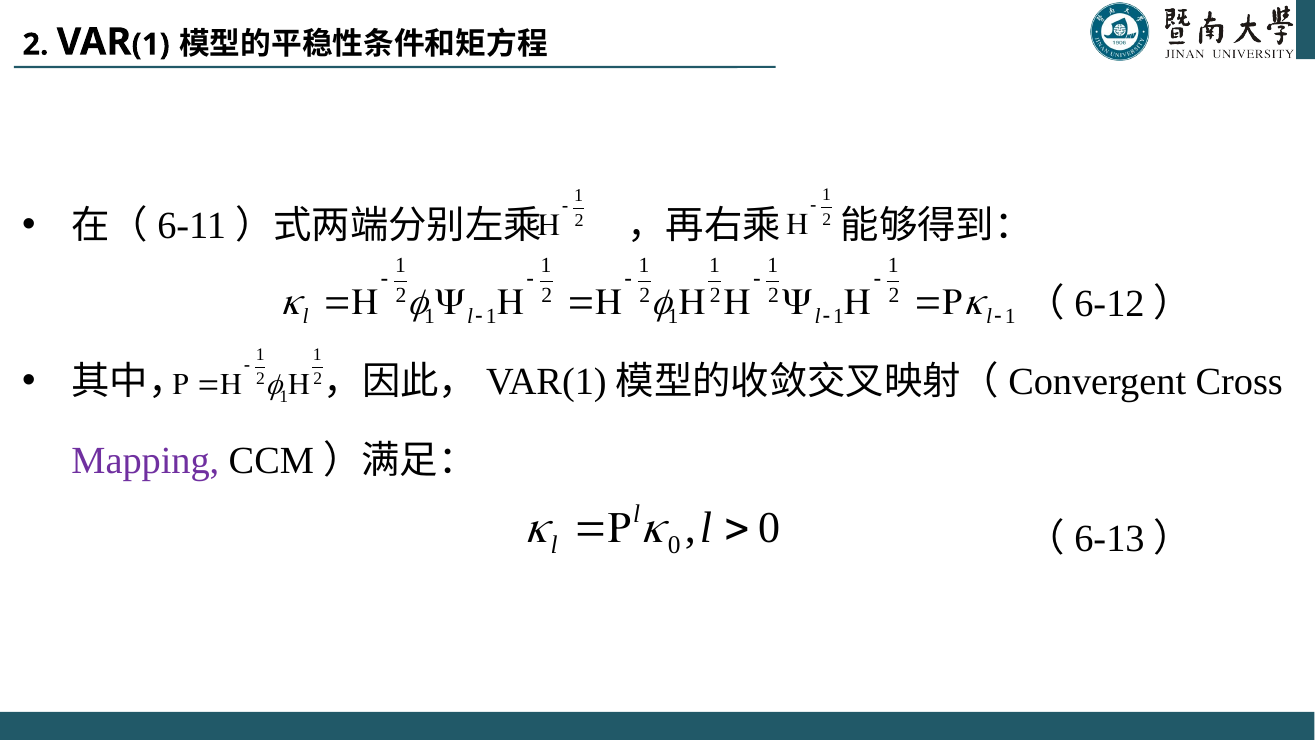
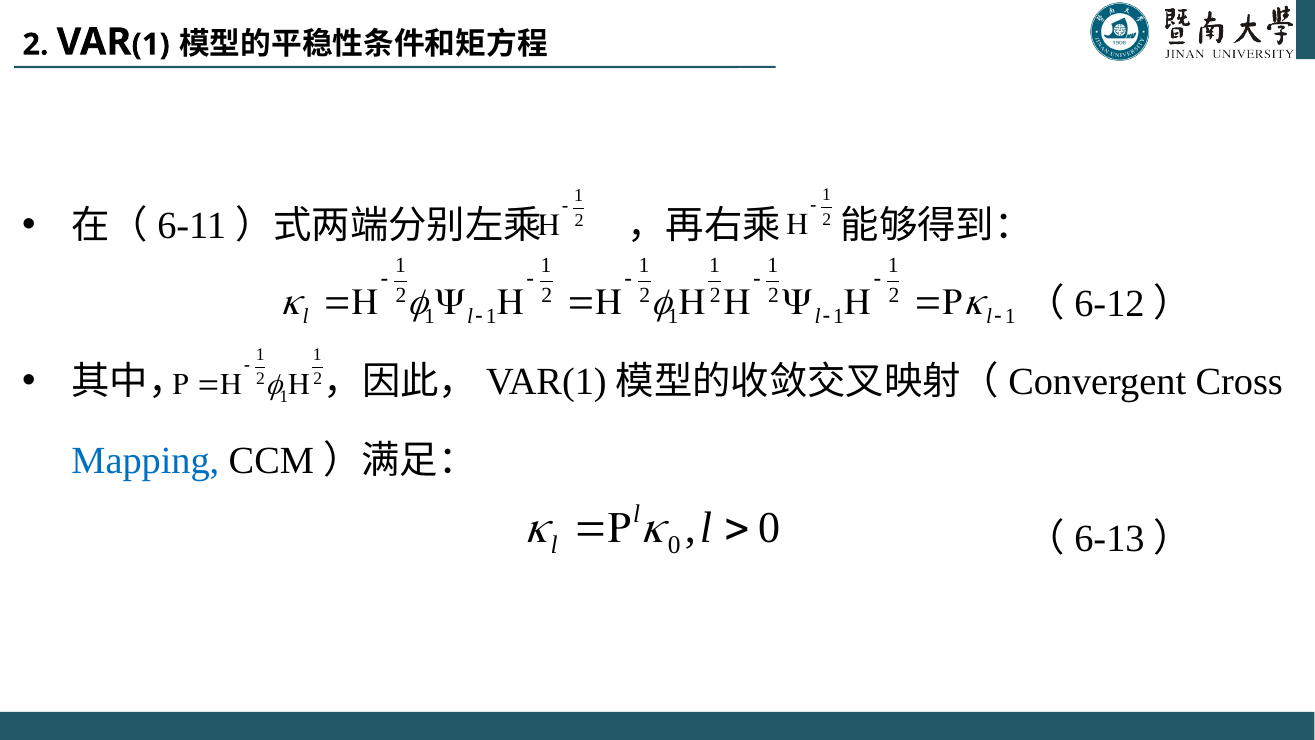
Mapping colour: purple -> blue
